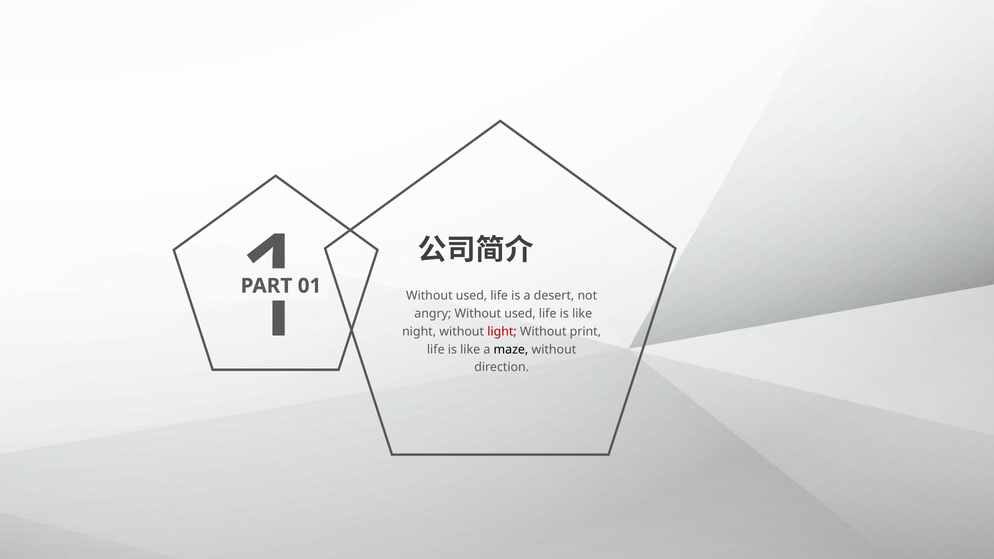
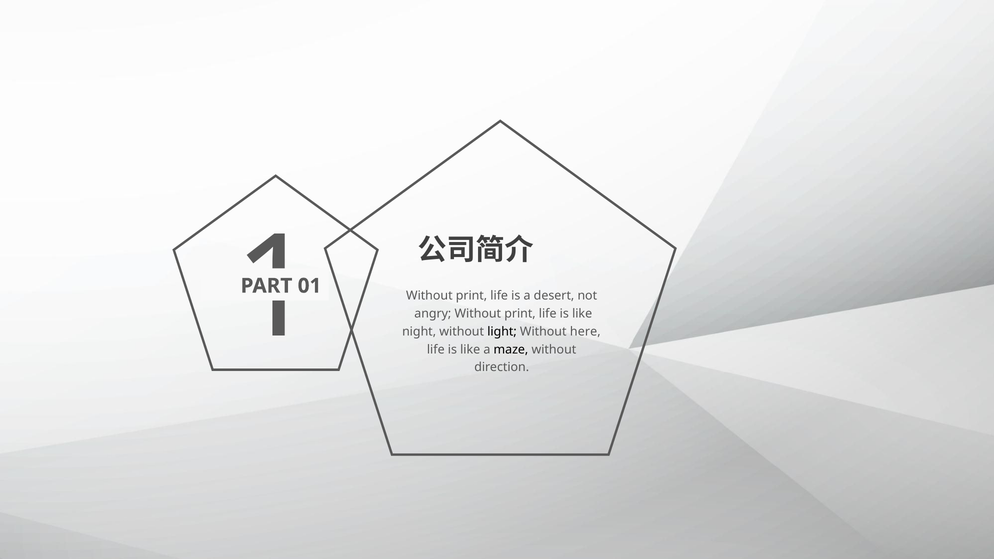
used at (472, 296): used -> print
angry Without used: used -> print
light colour: red -> black
print: print -> here
